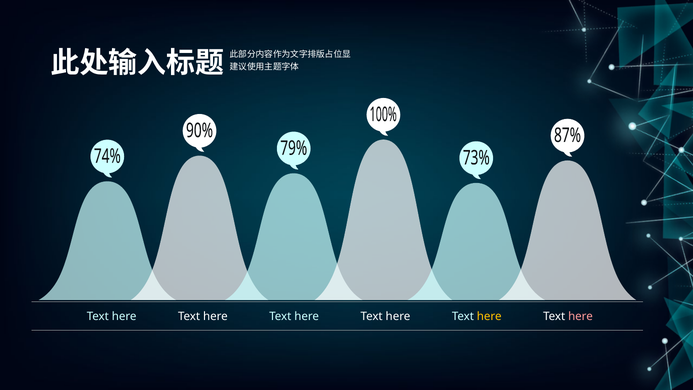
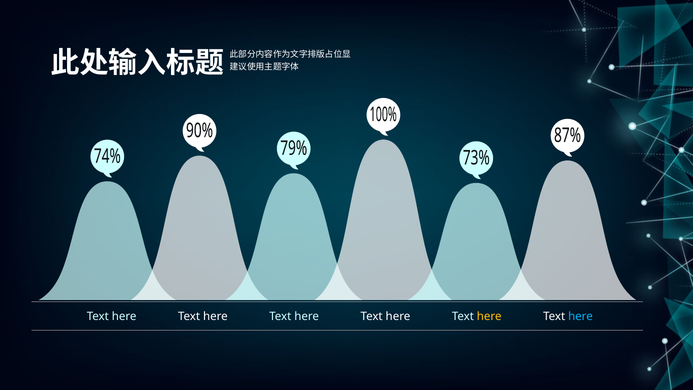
here at (580, 316) colour: pink -> light blue
